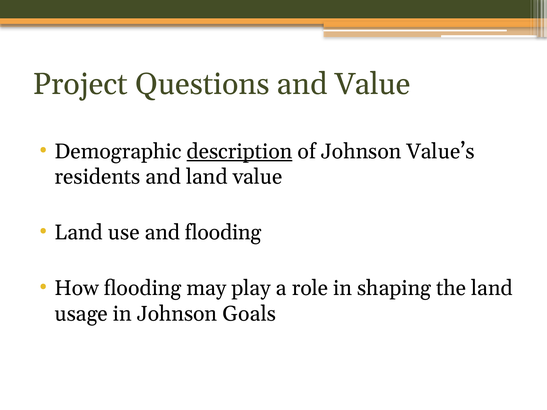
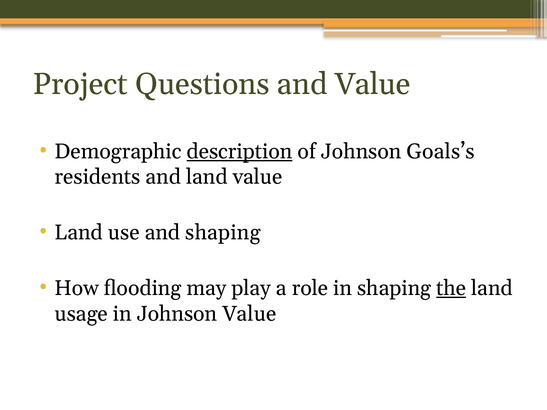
Value’s: Value’s -> Goals’s
and flooding: flooding -> shaping
the underline: none -> present
Johnson Goals: Goals -> Value
